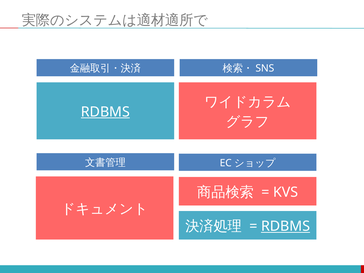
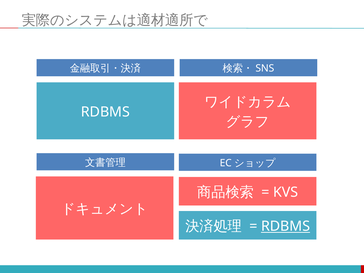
RDBMS at (105, 112) underline: present -> none
